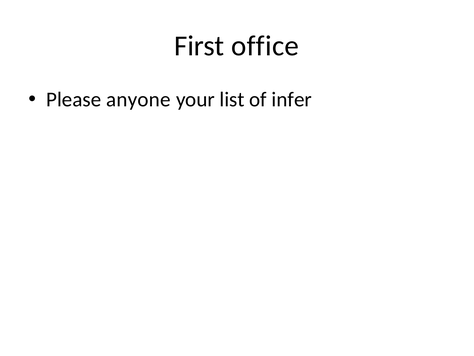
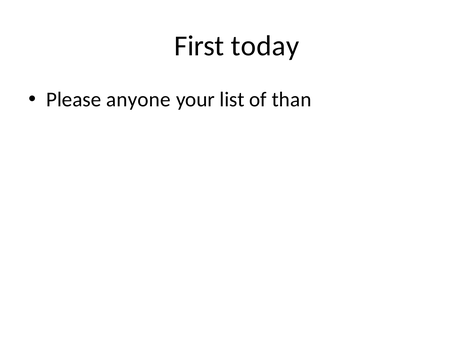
office: office -> today
infer: infer -> than
